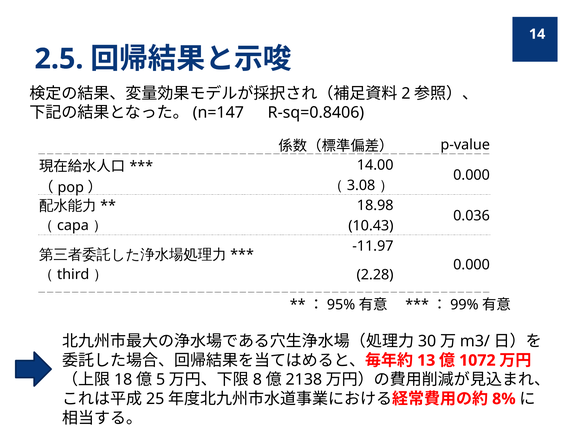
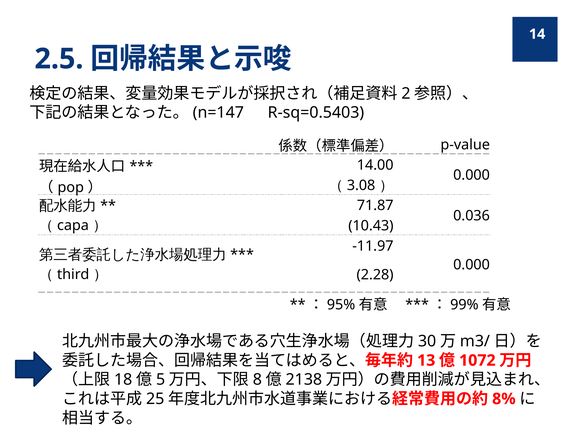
R-sq=0.8406: R-sq=0.8406 -> R-sq=0.5403
18.98: 18.98 -> 71.87
